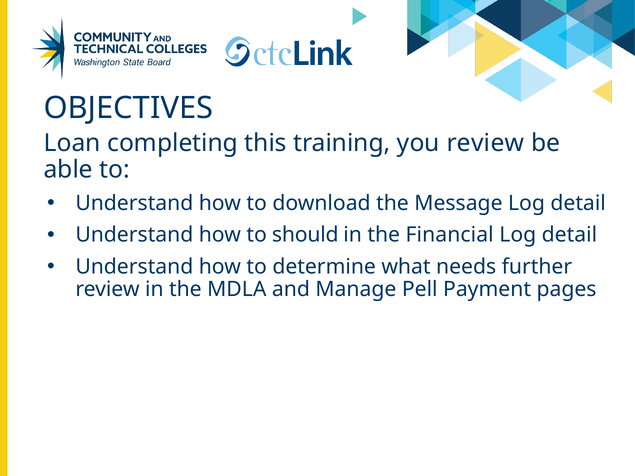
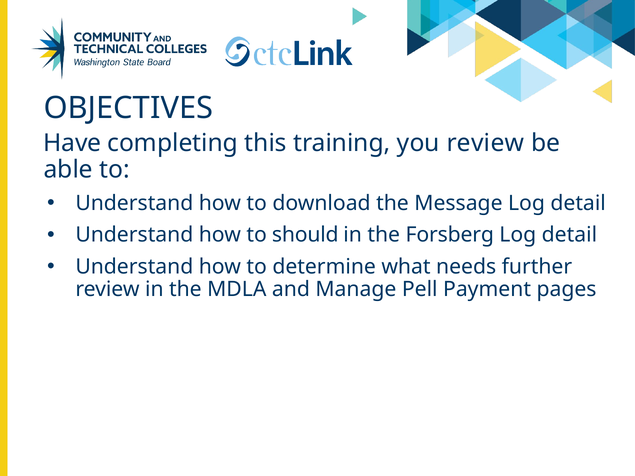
Loan: Loan -> Have
Financial: Financial -> Forsberg
